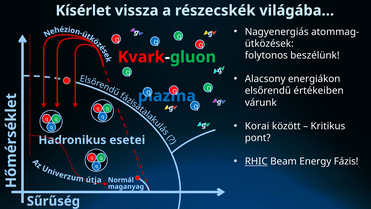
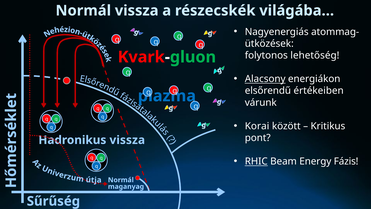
Kísérlet at (83, 11): Kísérlet -> Normál
beszélünk: beszélünk -> lehetőség
Alacsony underline: none -> present
esetei at (127, 140): esetei -> vissza
